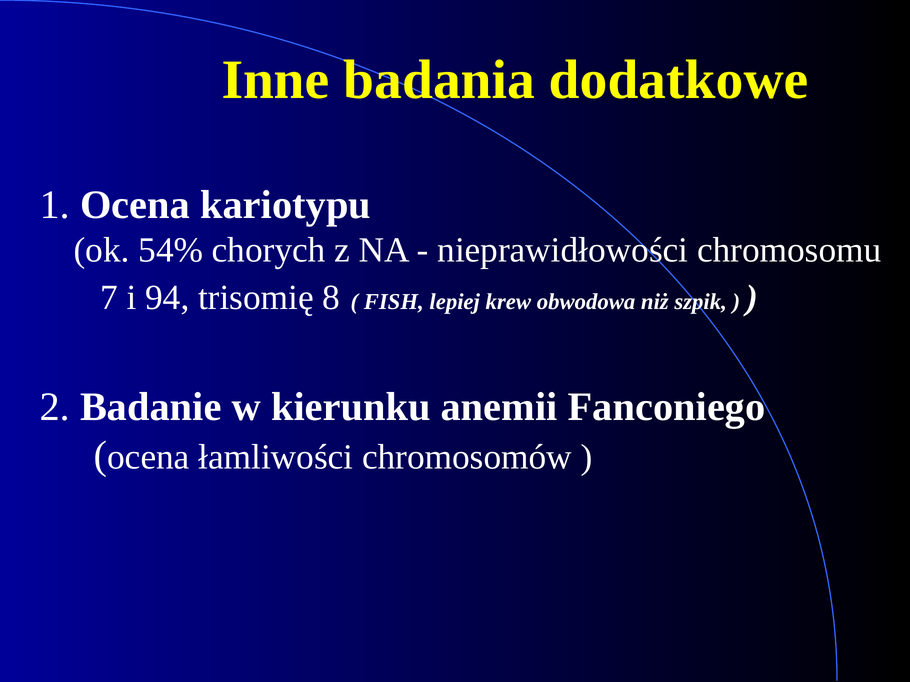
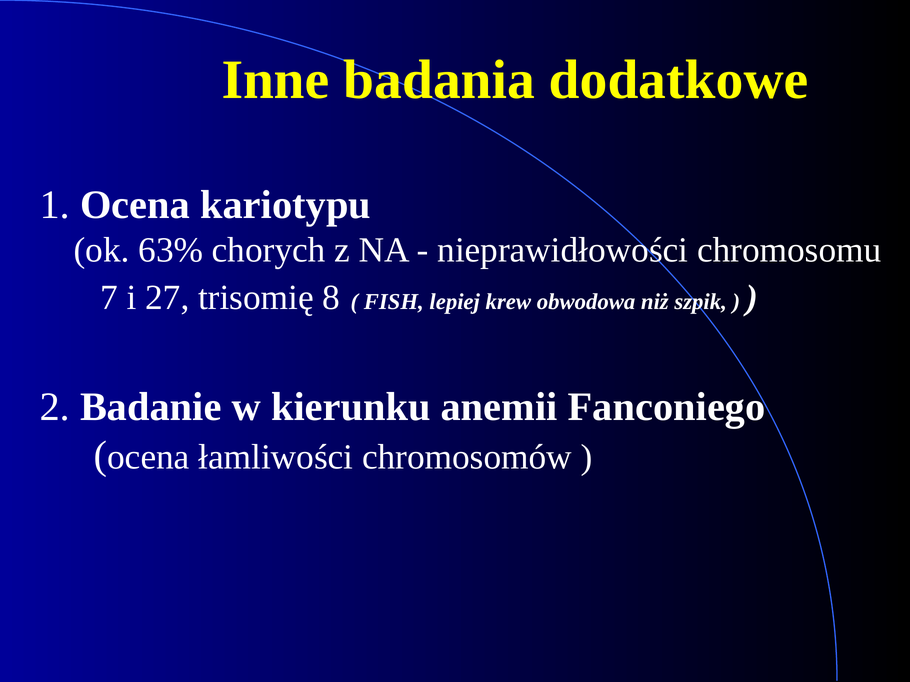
54%: 54% -> 63%
94: 94 -> 27
